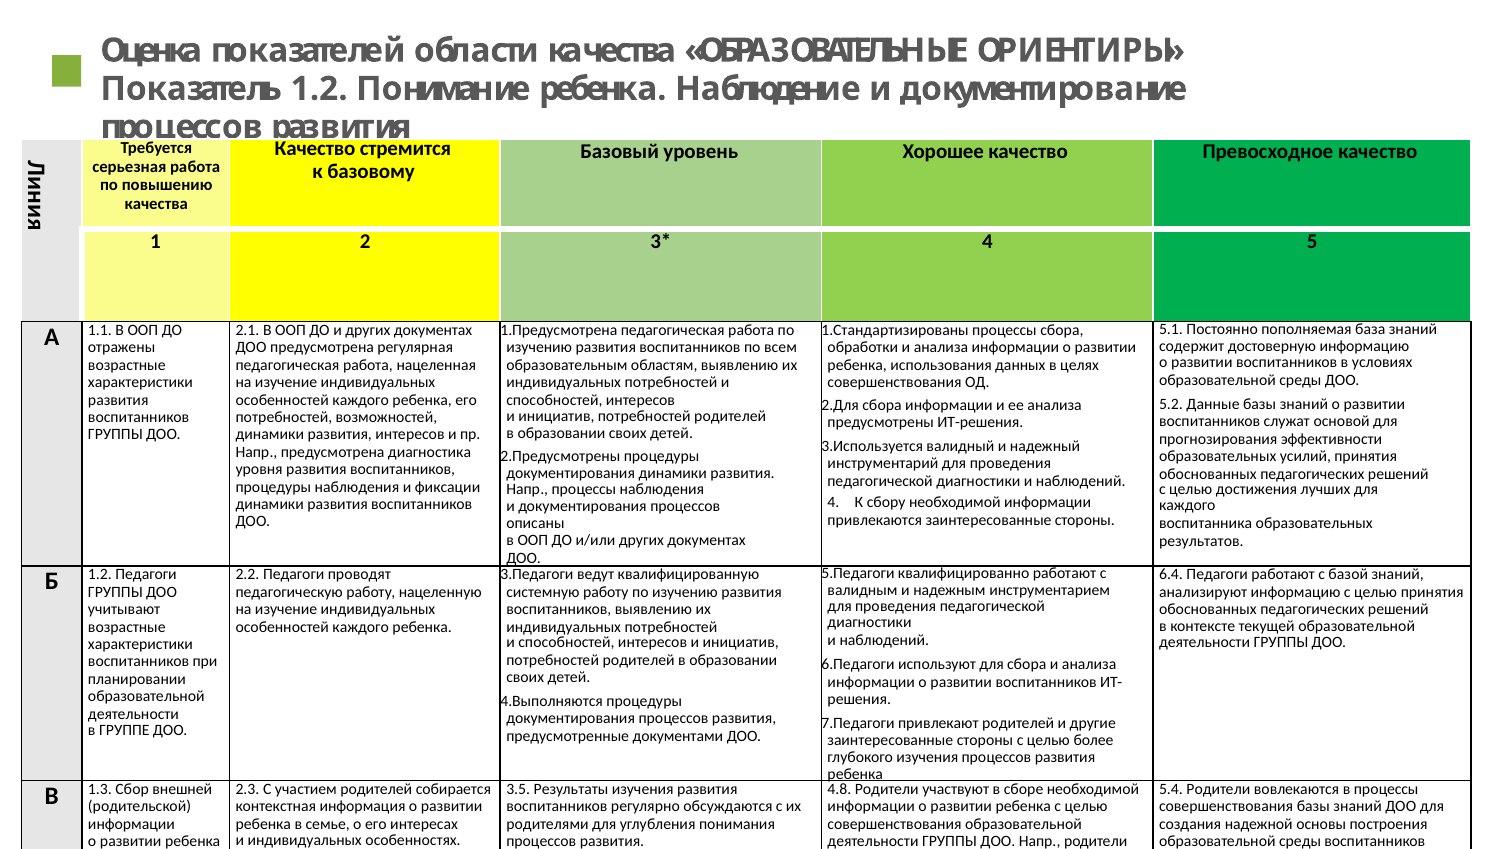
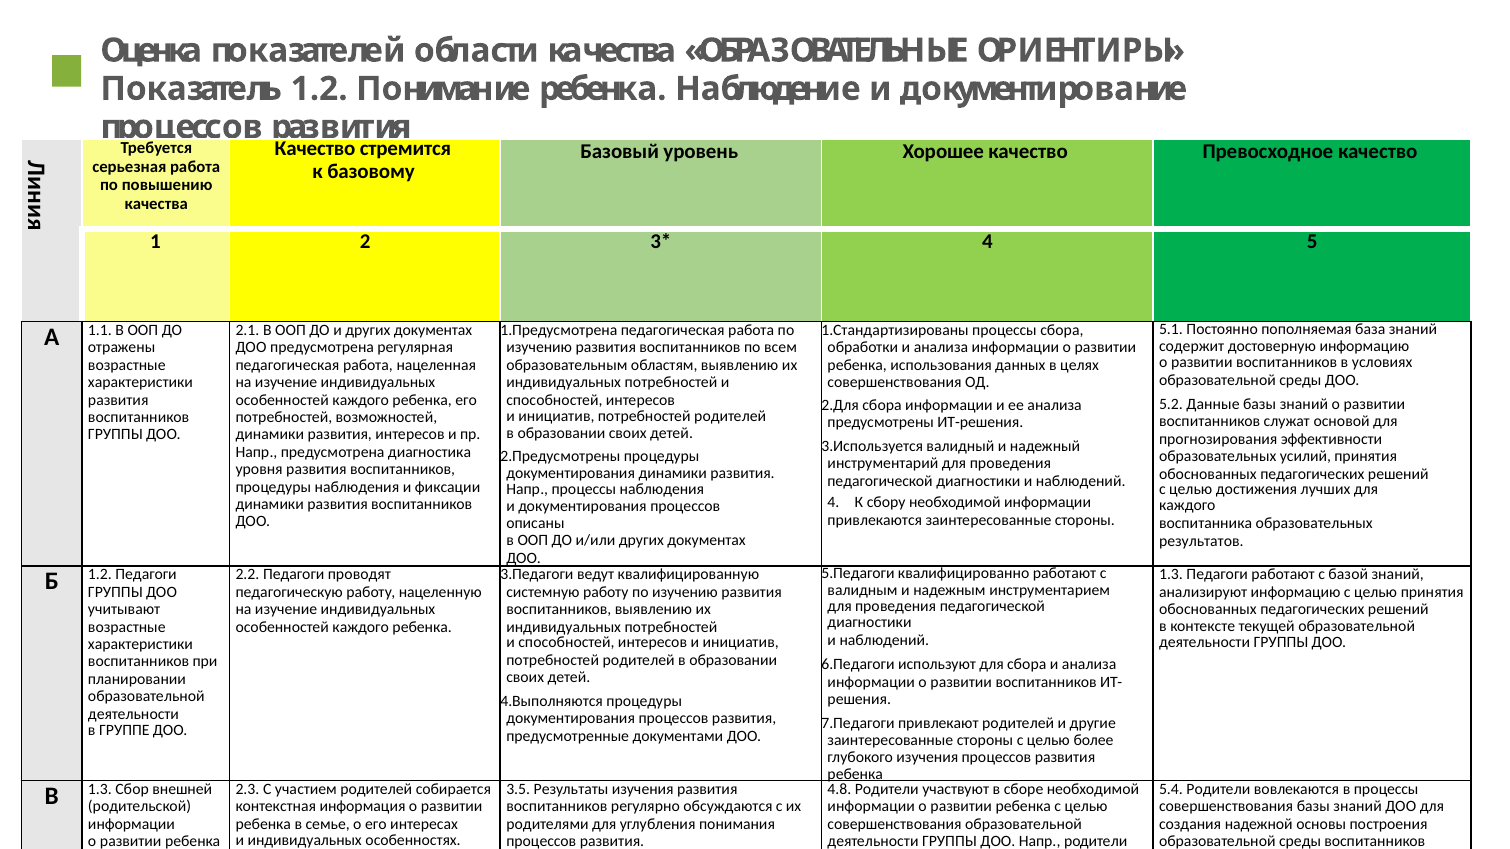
6.4 at (1171, 575): 6.4 -> 1.3
